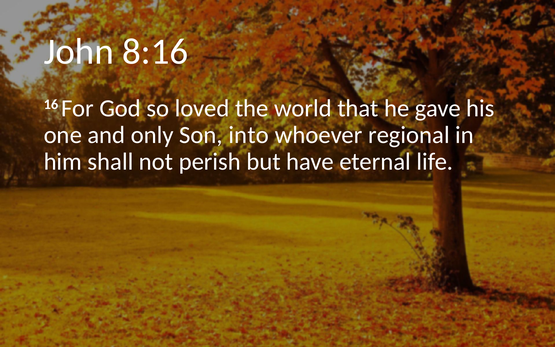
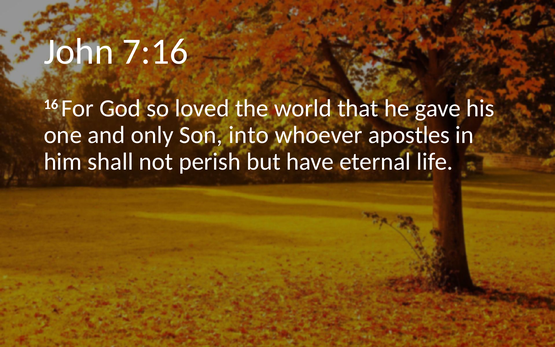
8:16: 8:16 -> 7:16
regional: regional -> apostles
